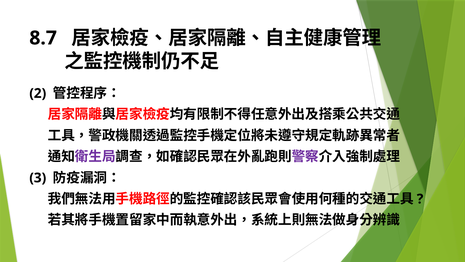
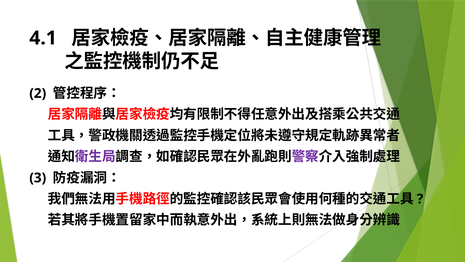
8.7: 8.7 -> 4.1
